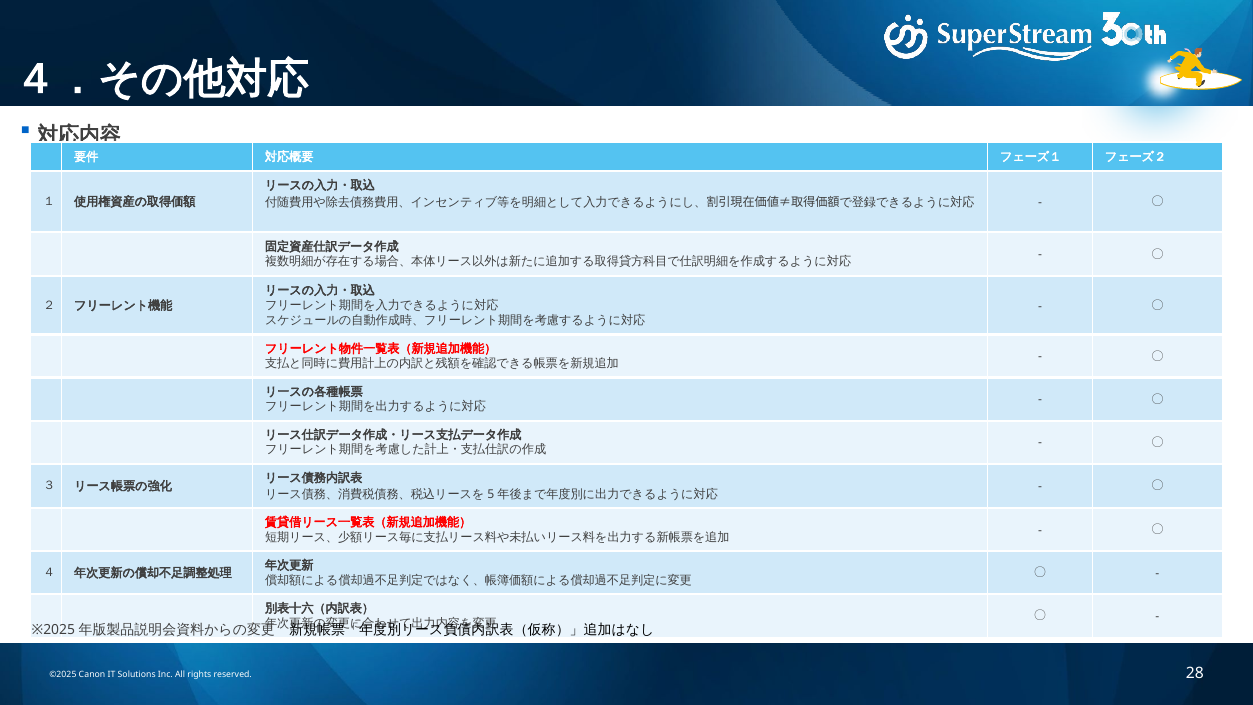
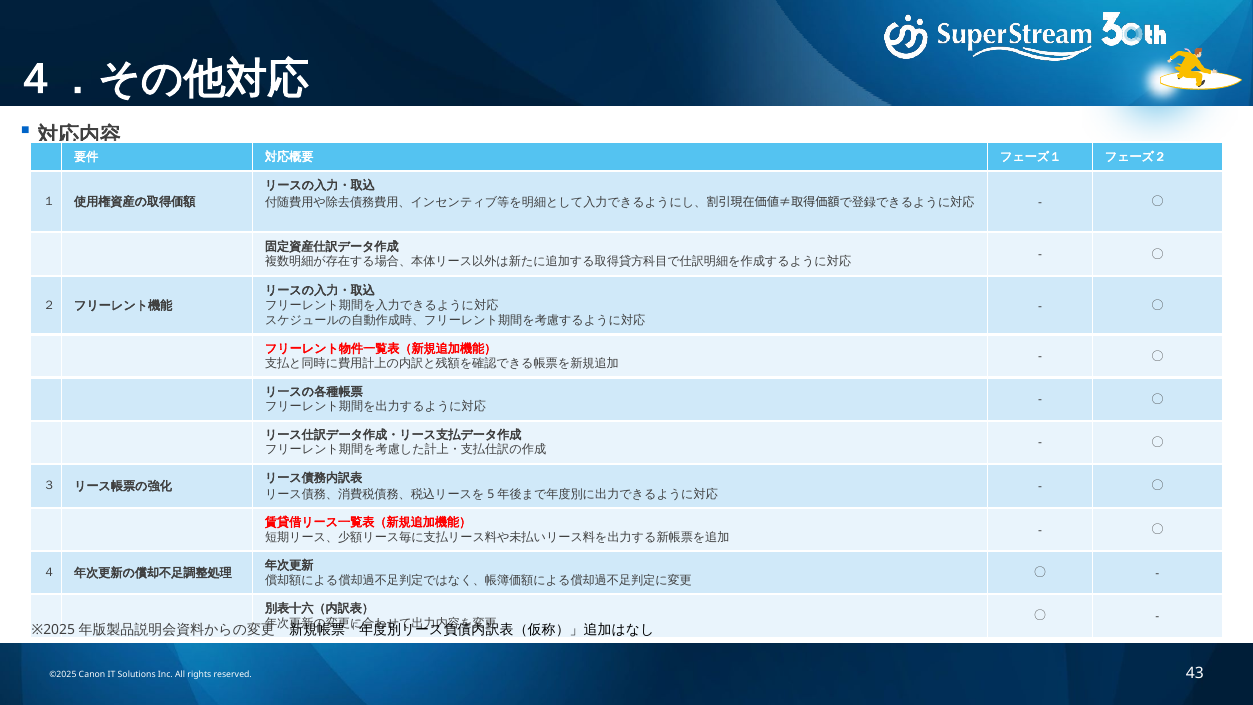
28: 28 -> 43
